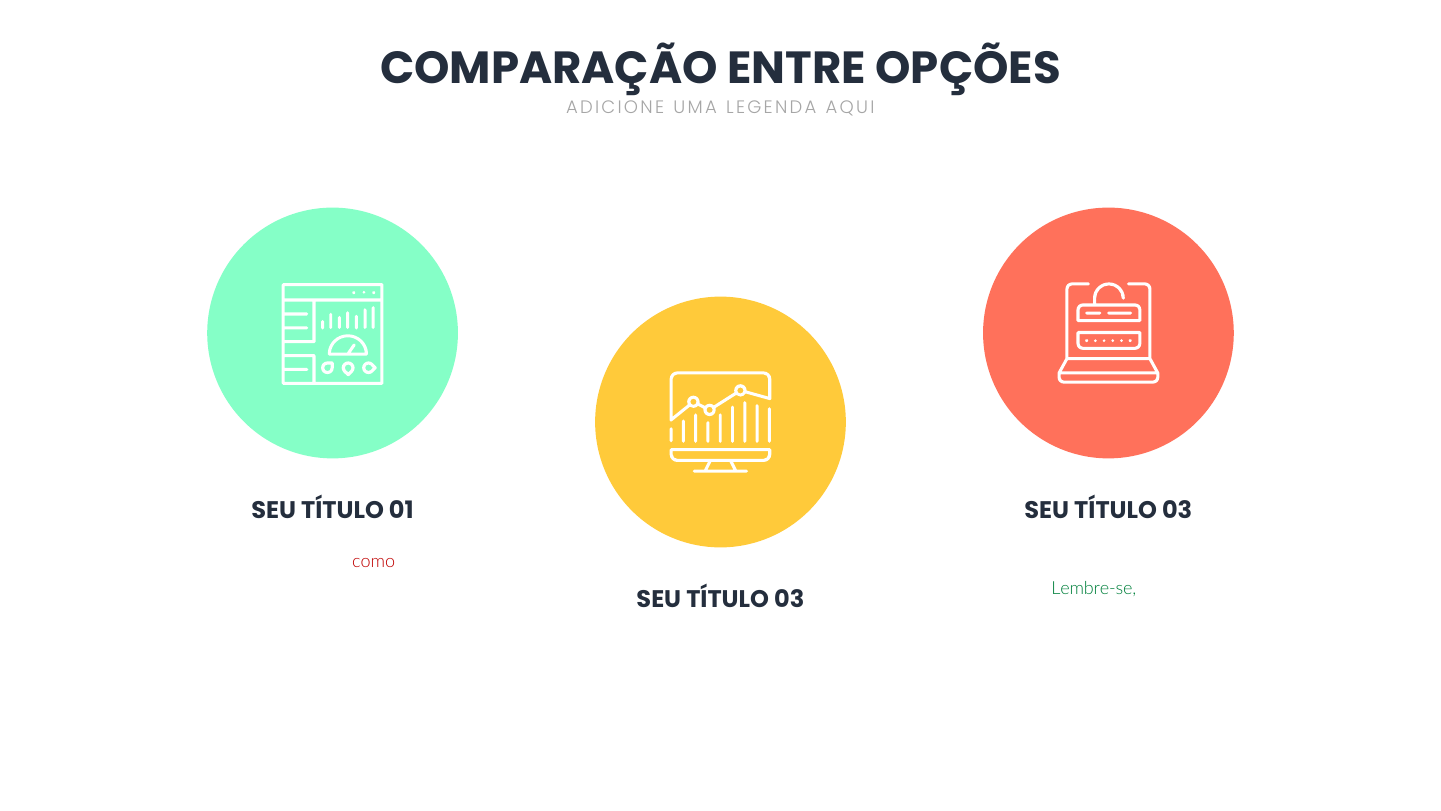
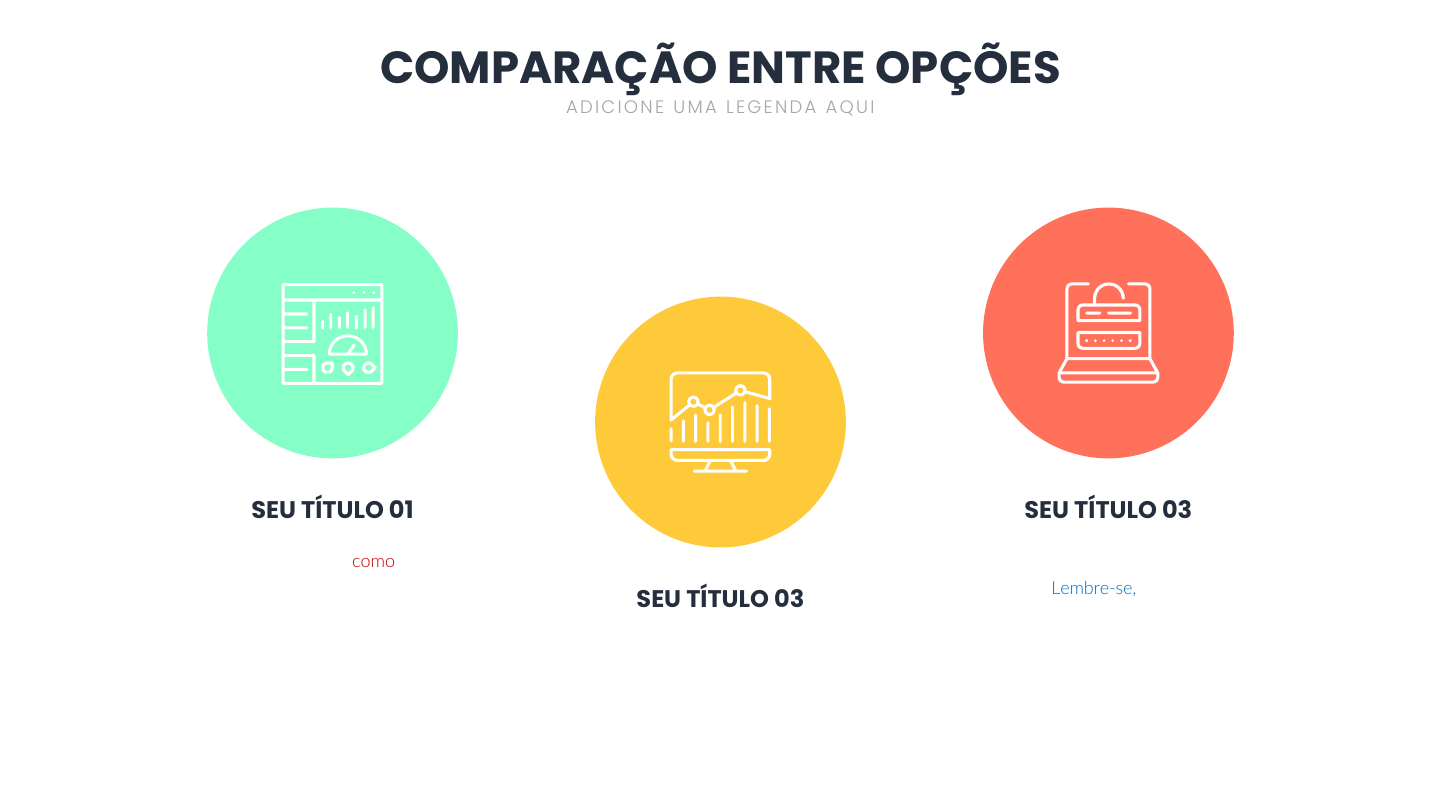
Lembre-se at (1094, 588) colour: green -> blue
